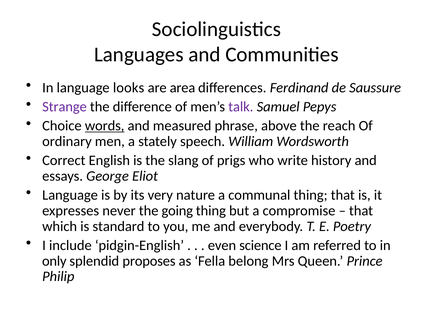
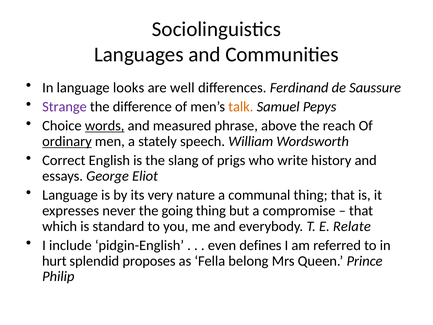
area: area -> well
talk colour: purple -> orange
ordinary underline: none -> present
Poetry: Poetry -> Relate
science: science -> defines
only: only -> hurt
